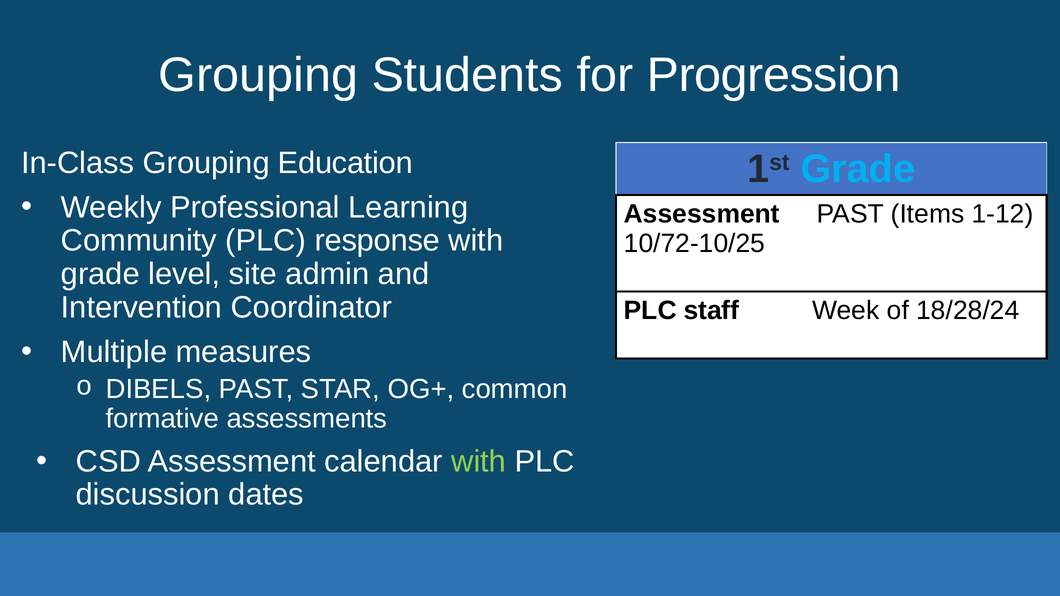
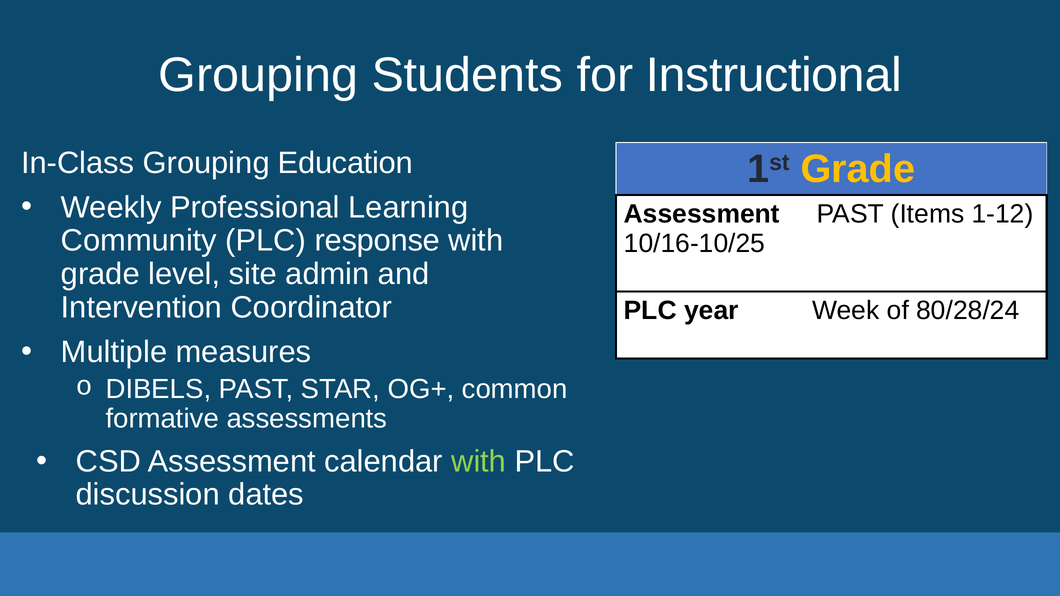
Progression: Progression -> Instructional
Grade at (858, 169) colour: light blue -> yellow
10/72-10/25: 10/72-10/25 -> 10/16-10/25
staff: staff -> year
18/28/24: 18/28/24 -> 80/28/24
